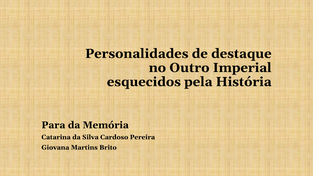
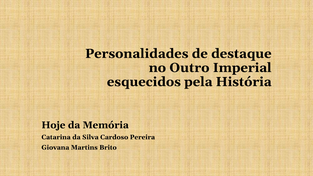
Para: Para -> Hoje
